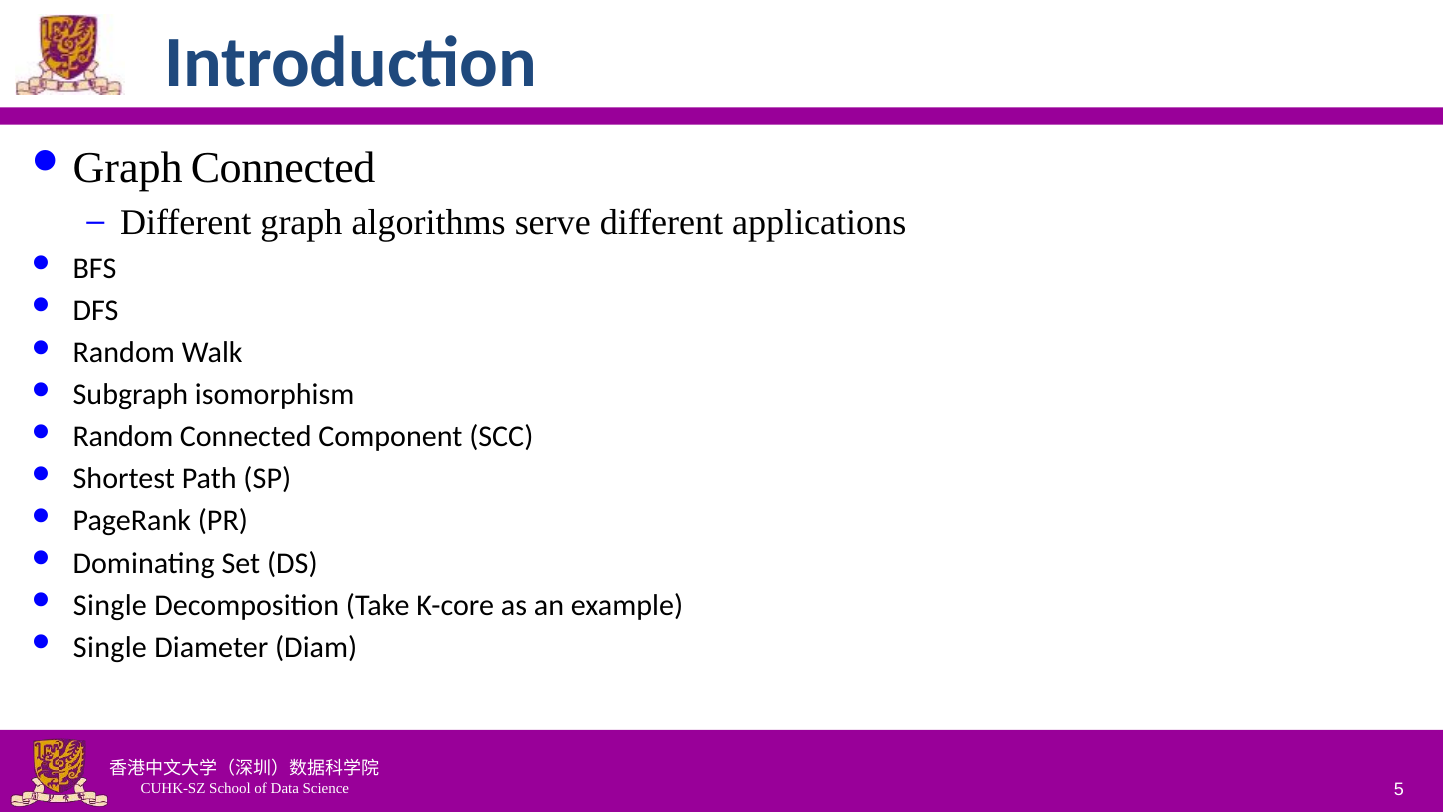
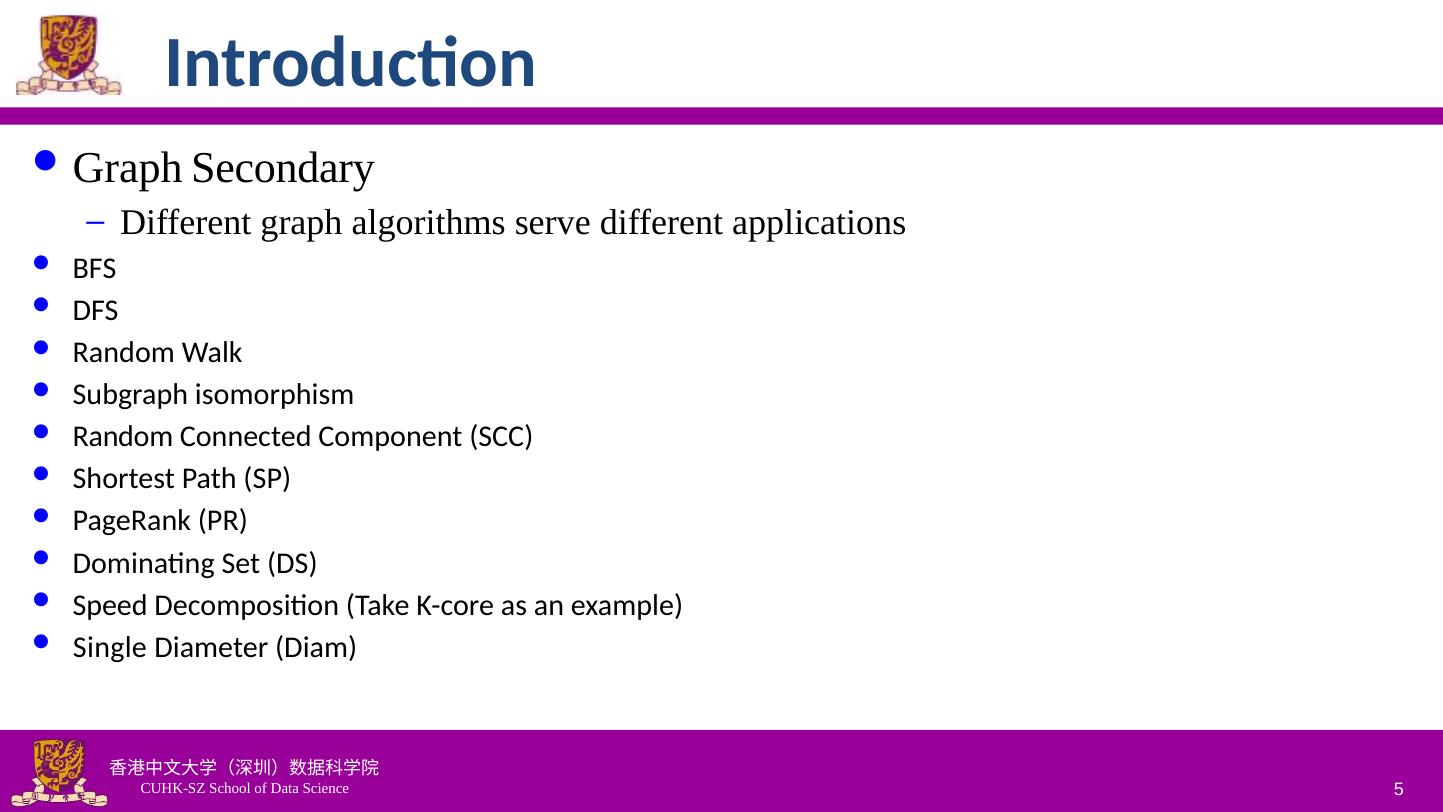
Connected at (283, 168): Connected -> Secondary
Single at (110, 605): Single -> Speed
